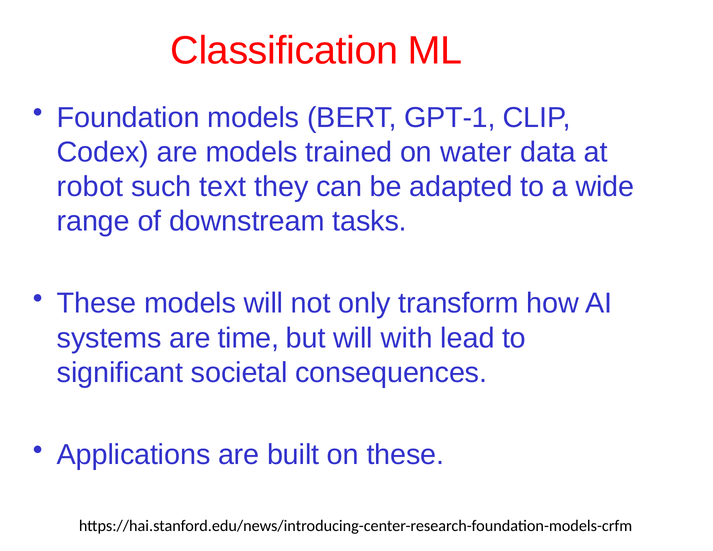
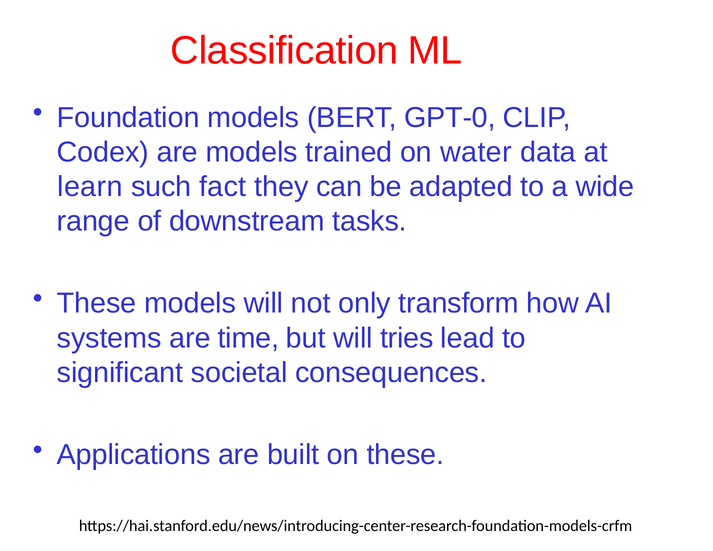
GPT-1: GPT-1 -> GPT-0
robot: robot -> learn
text: text -> fact
with: with -> tries
